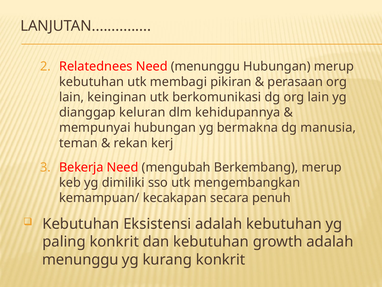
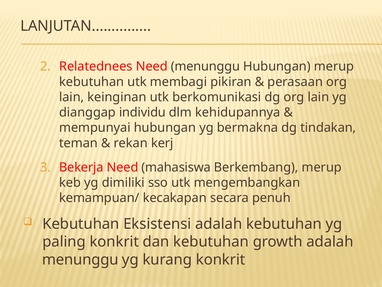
keluran: keluran -> individu
manusia: manusia -> tindakan
mengubah: mengubah -> mahasiswa
